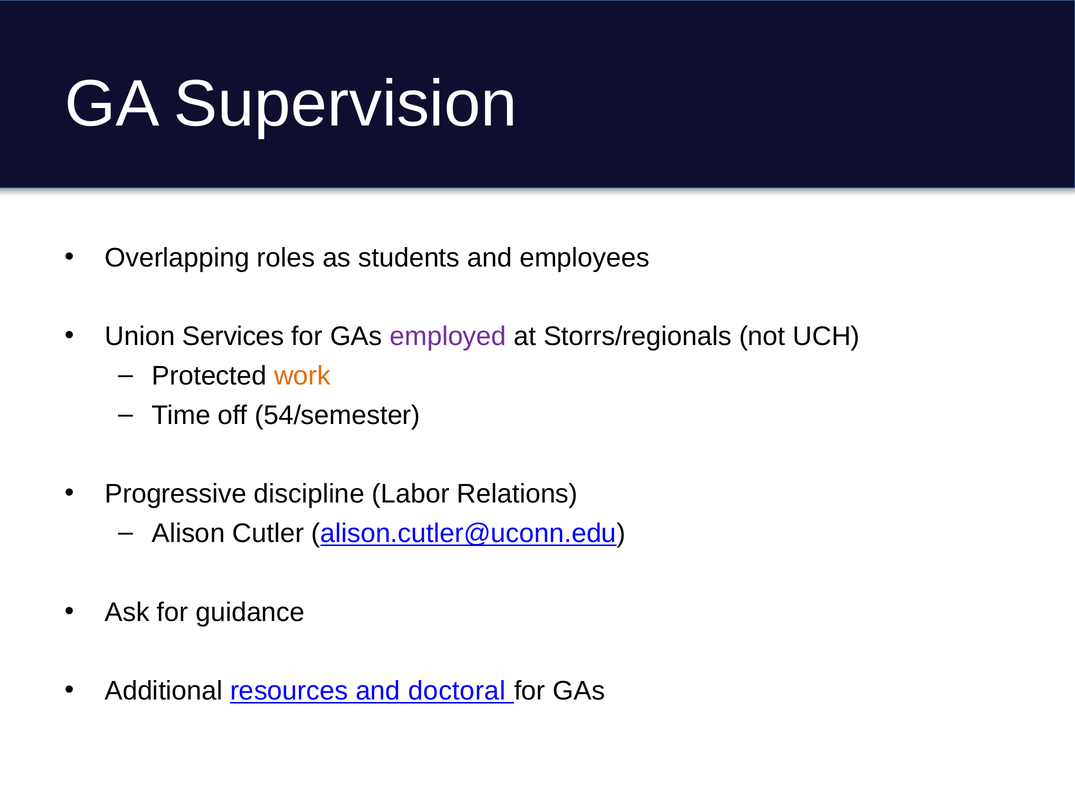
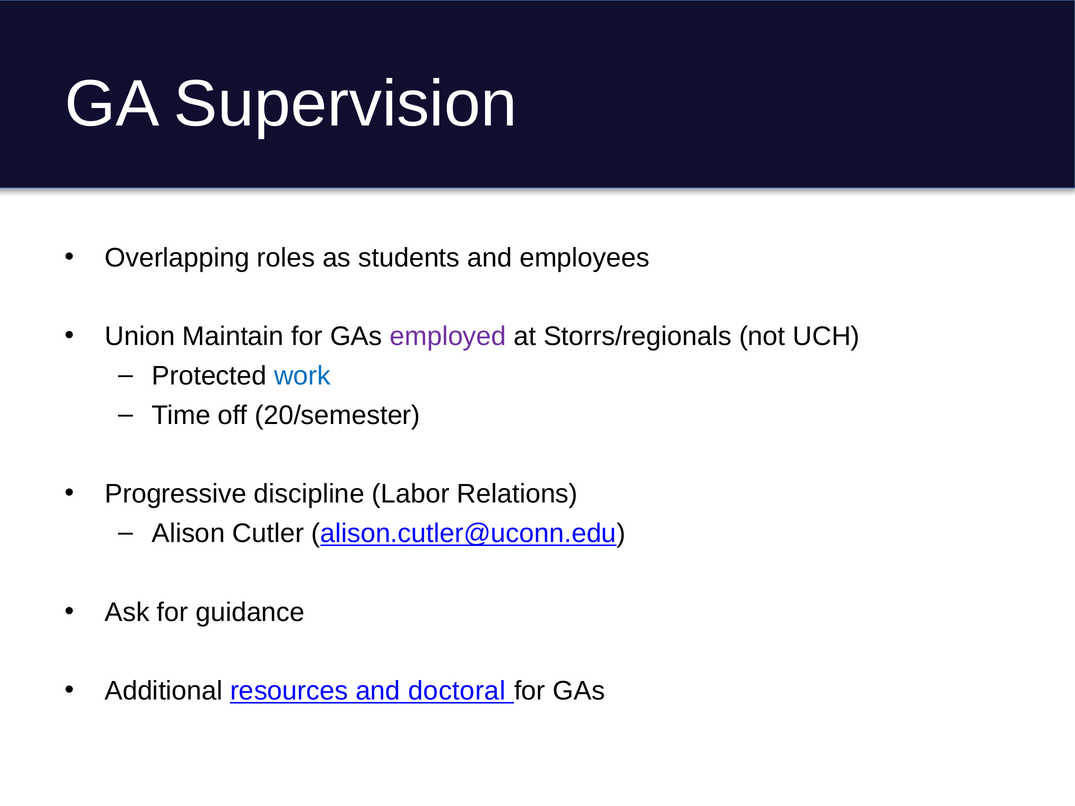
Services: Services -> Maintain
work colour: orange -> blue
54/semester: 54/semester -> 20/semester
